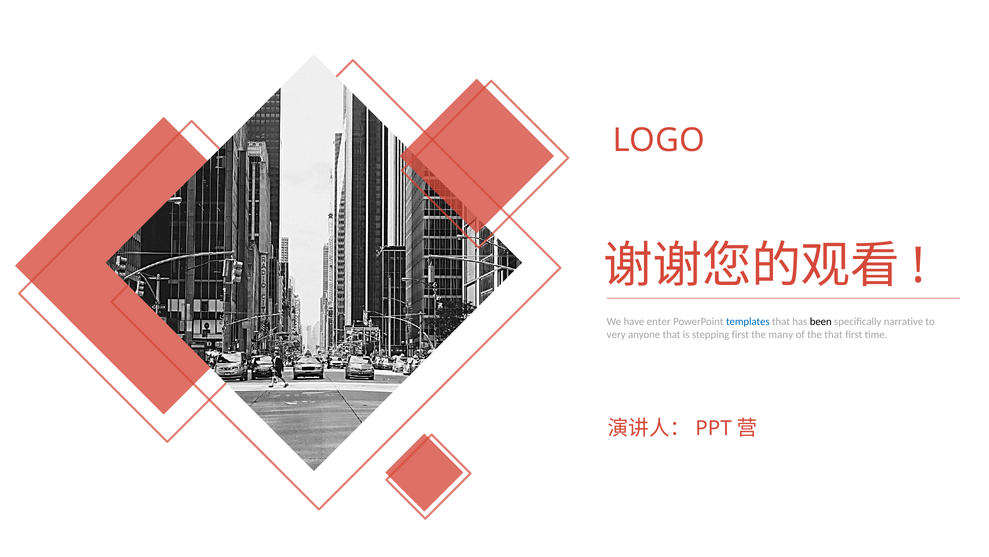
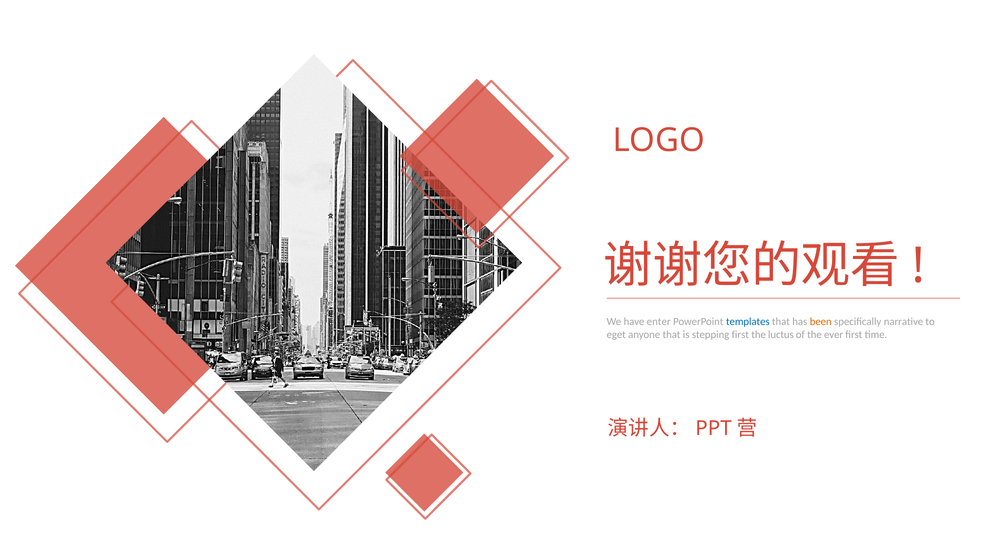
been colour: black -> orange
very: very -> eget
many: many -> luctus
the that: that -> ever
